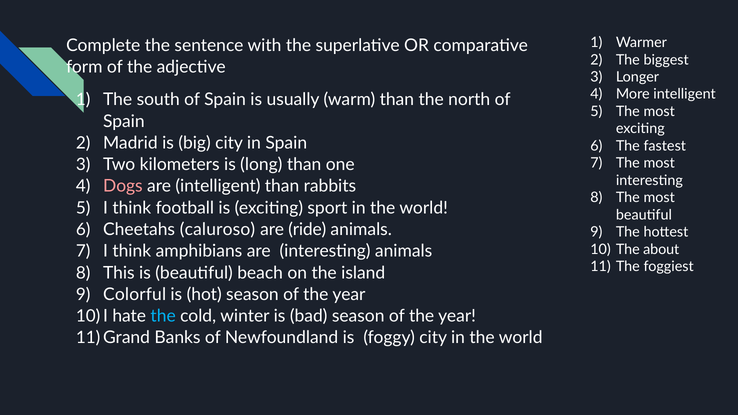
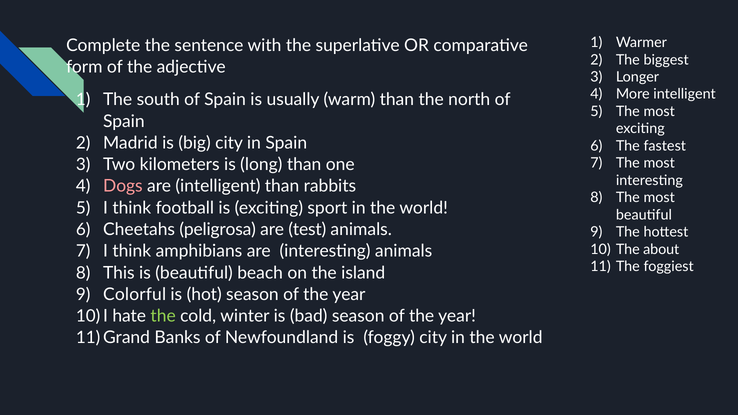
caluroso: caluroso -> peligrosa
ride: ride -> test
the at (163, 316) colour: light blue -> light green
